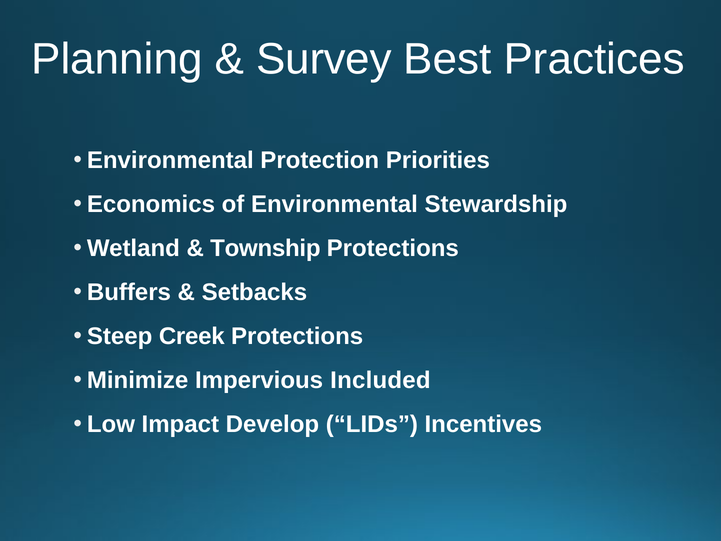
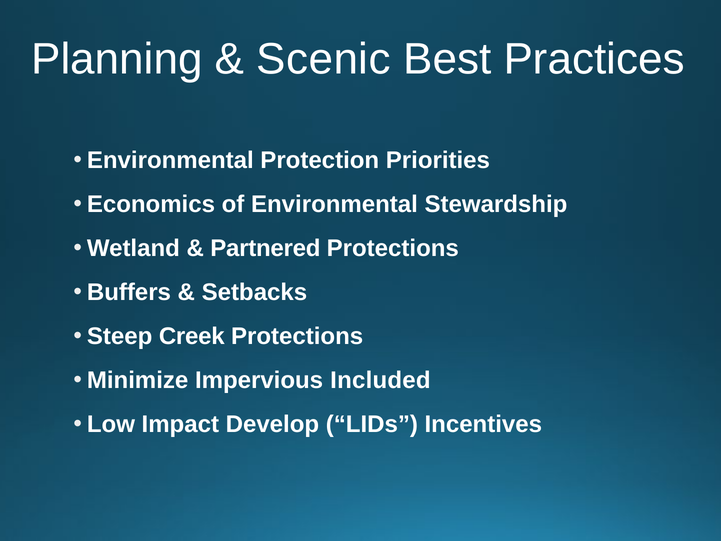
Survey: Survey -> Scenic
Township: Township -> Partnered
